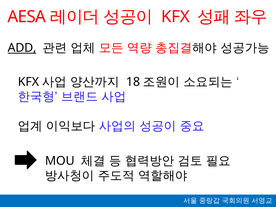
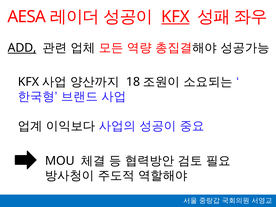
KFX at (175, 17) underline: none -> present
